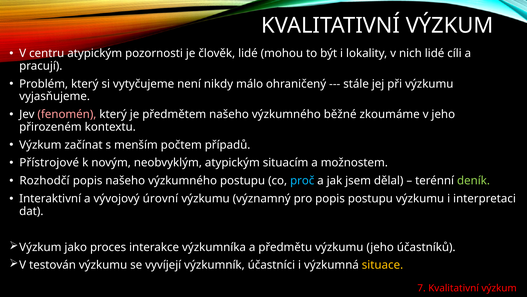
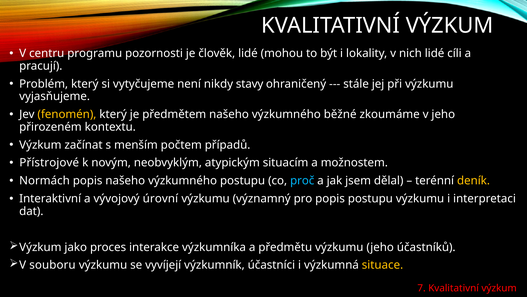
centru atypickým: atypickým -> programu
málo: málo -> stavy
fenomén colour: pink -> yellow
Rozhodčí: Rozhodčí -> Normách
deník colour: light green -> yellow
testován: testován -> souboru
